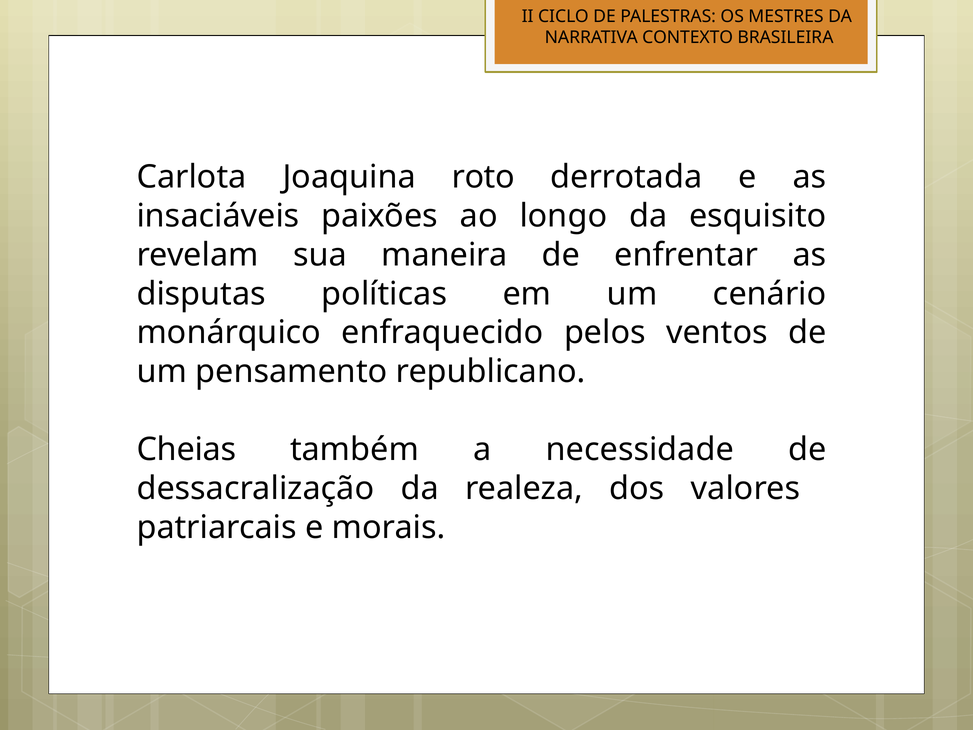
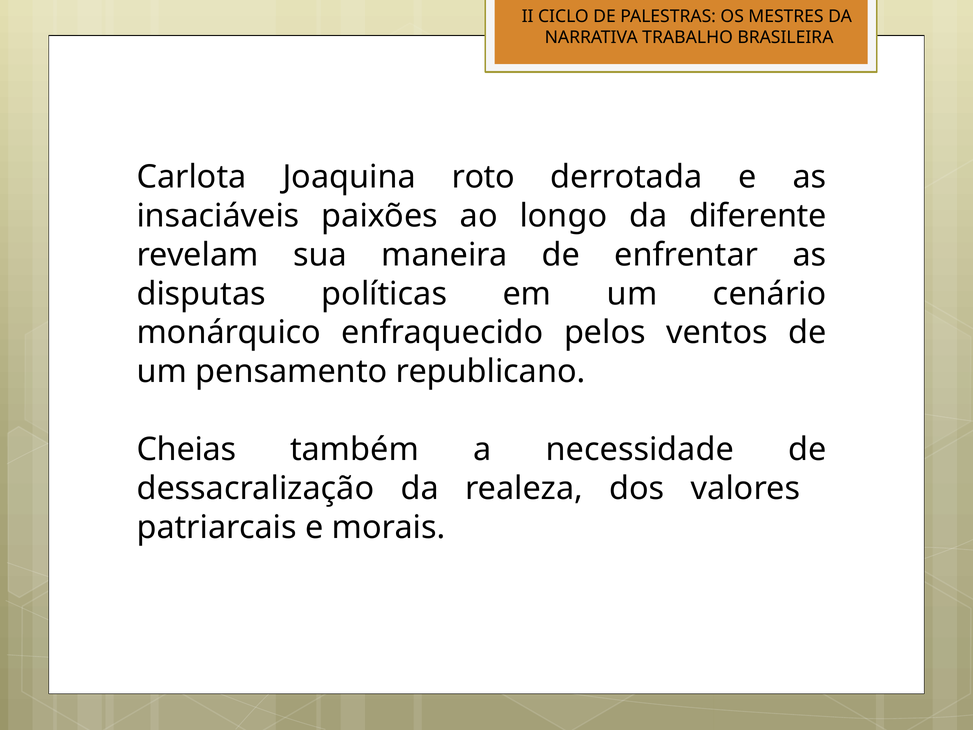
CONTEXTO: CONTEXTO -> TRABALHO
esquisito: esquisito -> diferente
